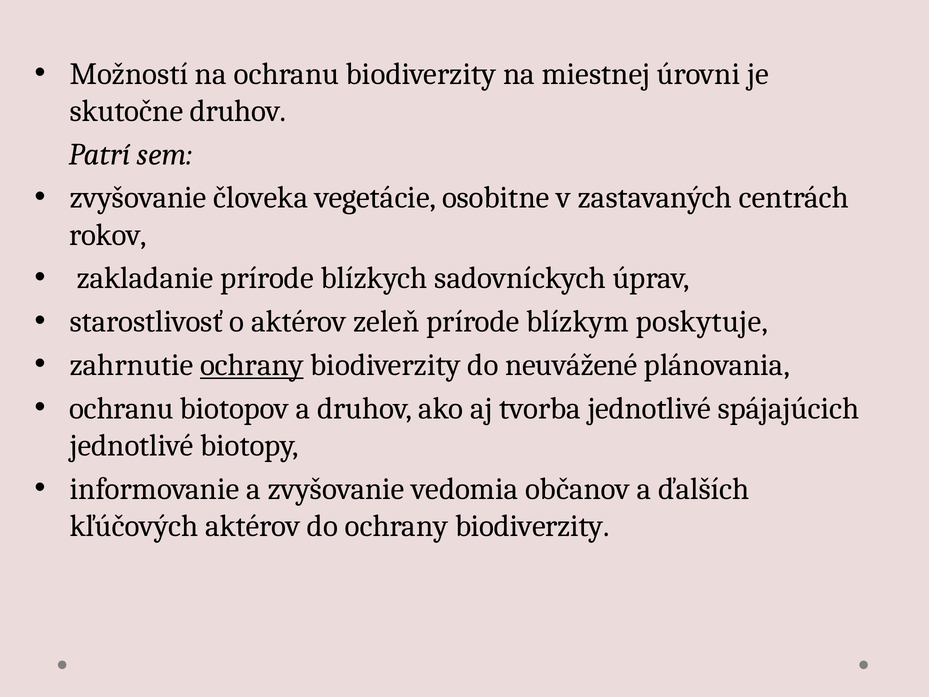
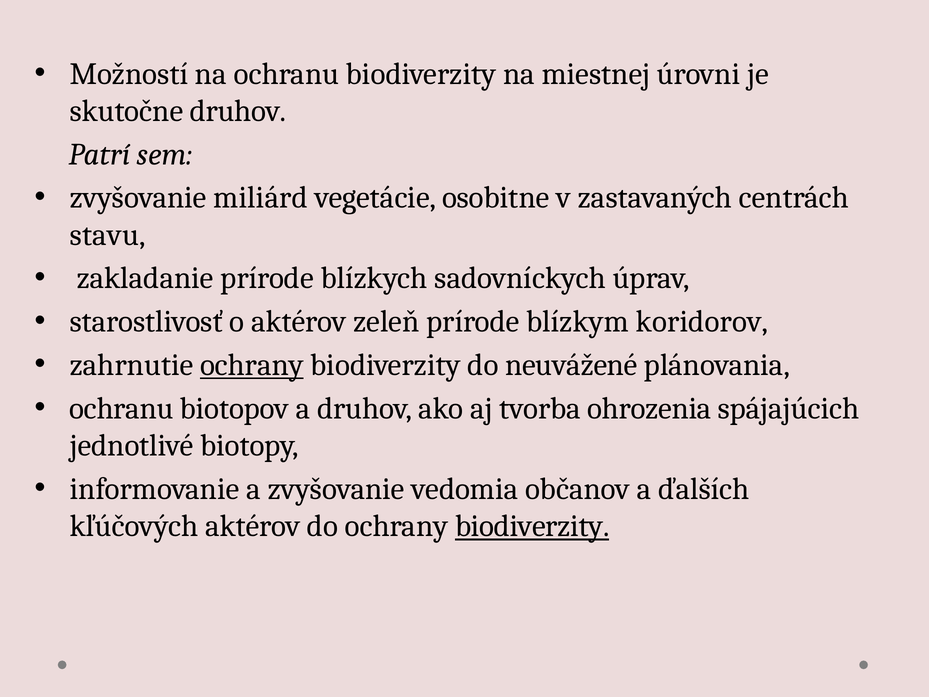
človeka: človeka -> miliárd
rokov: rokov -> stavu
poskytuje: poskytuje -> koridorov
tvorba jednotlivé: jednotlivé -> ohrozenia
biodiverzity at (532, 526) underline: none -> present
